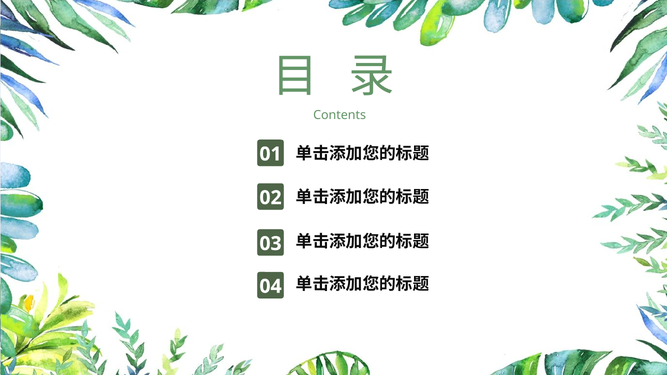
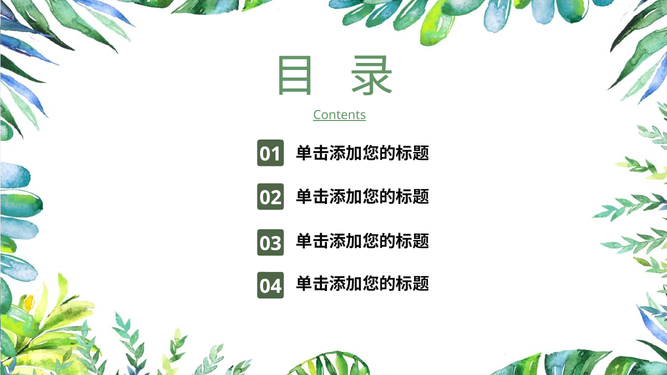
Contents underline: none -> present
